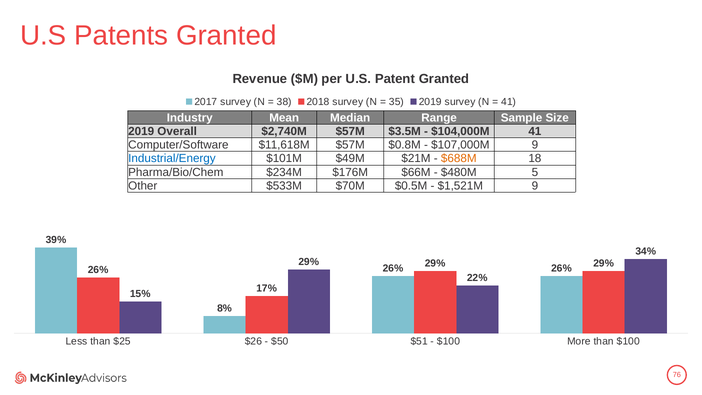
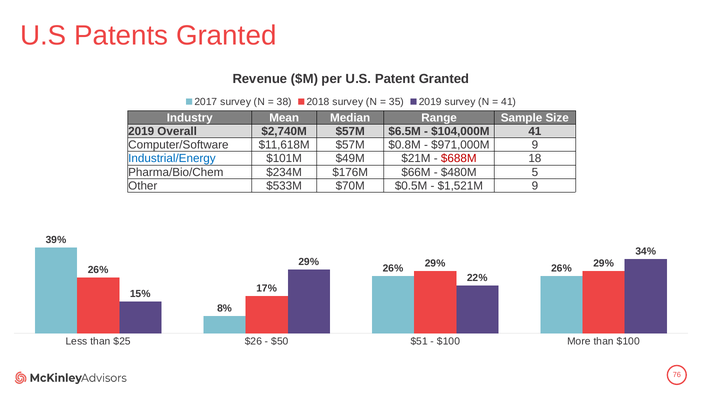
$3.5M: $3.5M -> $6.5M
$107,000M: $107,000M -> $971,000M
$688M colour: orange -> red
